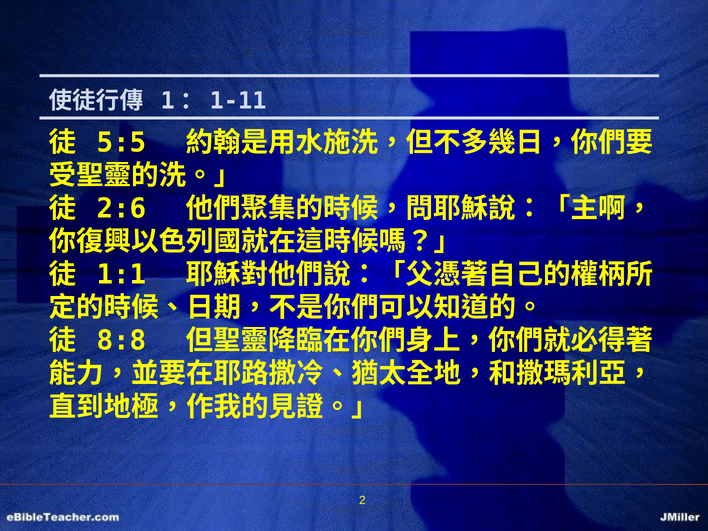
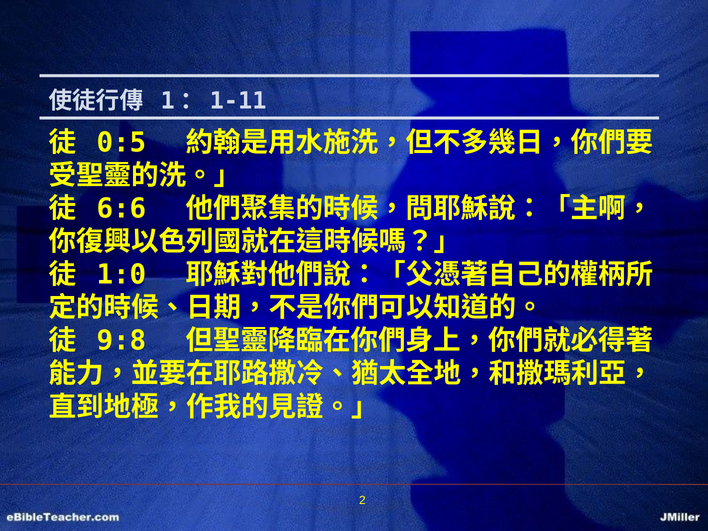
5:5: 5:5 -> 0:5
2:6: 2:6 -> 6:6
1:1: 1:1 -> 1:0
8:8: 8:8 -> 9:8
